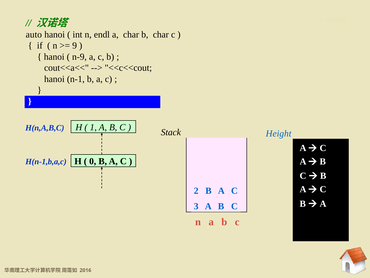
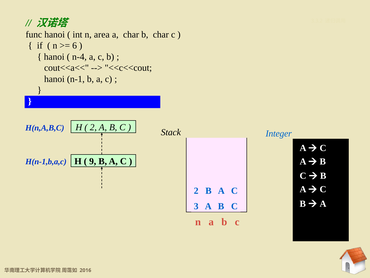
auto: auto -> func
endl: endl -> area
9: 9 -> 6
n-9: n-9 -> n-4
1 at (93, 127): 1 -> 2
Height: Height -> Integer
0: 0 -> 9
